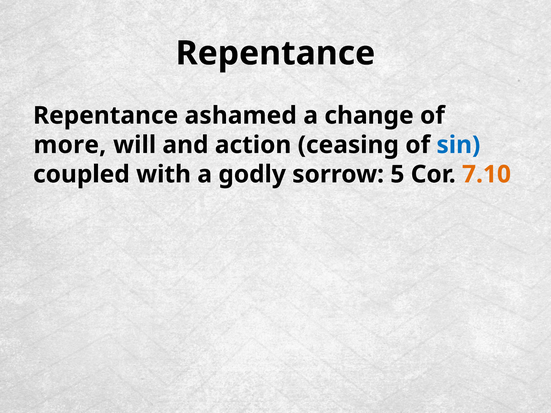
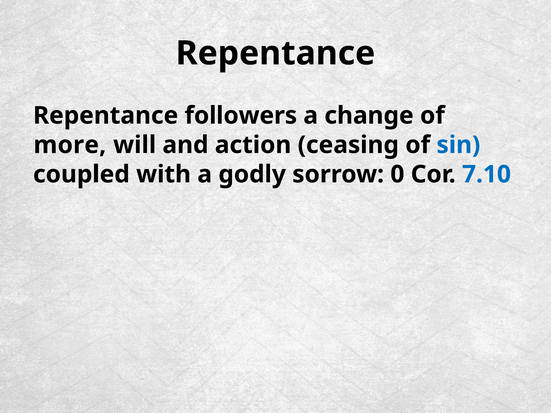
ashamed: ashamed -> followers
5: 5 -> 0
7.10 colour: orange -> blue
